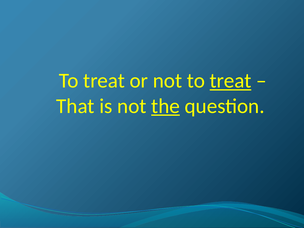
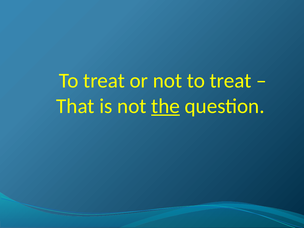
treat at (231, 81) underline: present -> none
